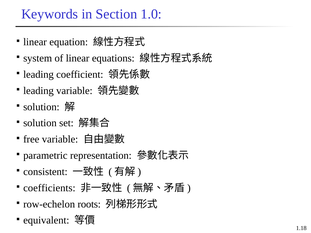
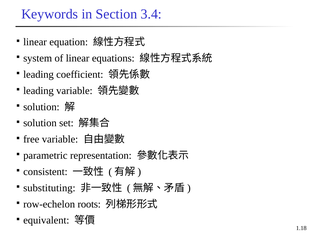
1.0: 1.0 -> 3.4
coefficients: coefficients -> substituting
